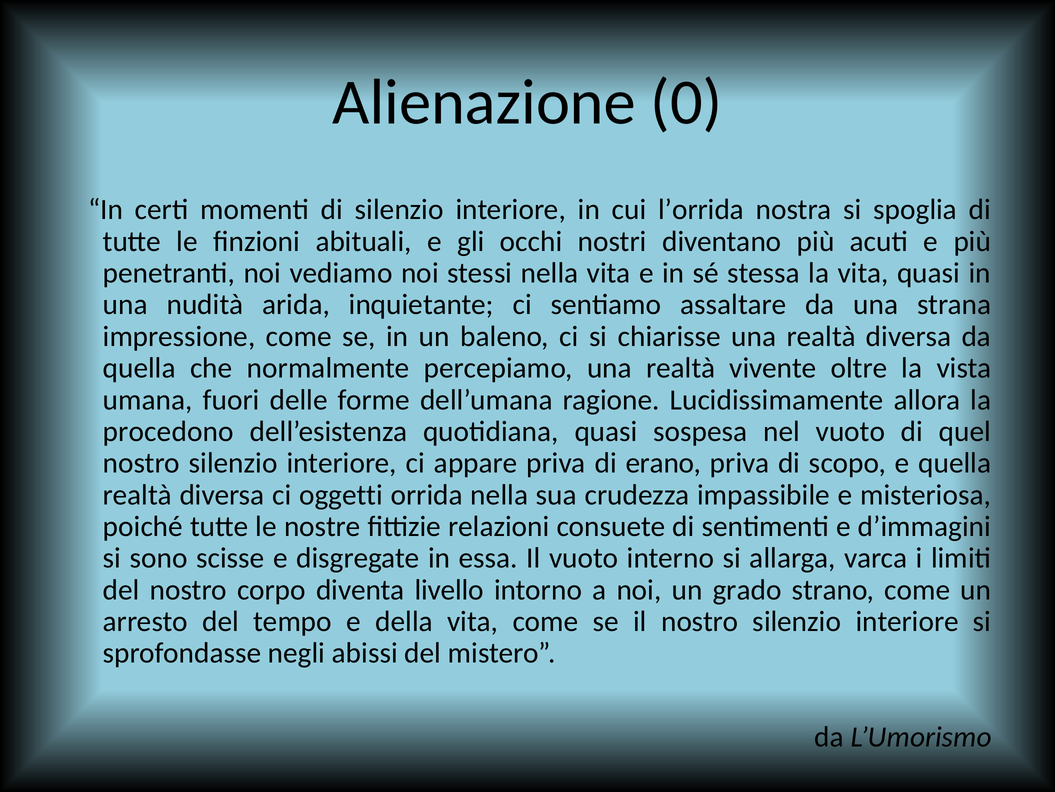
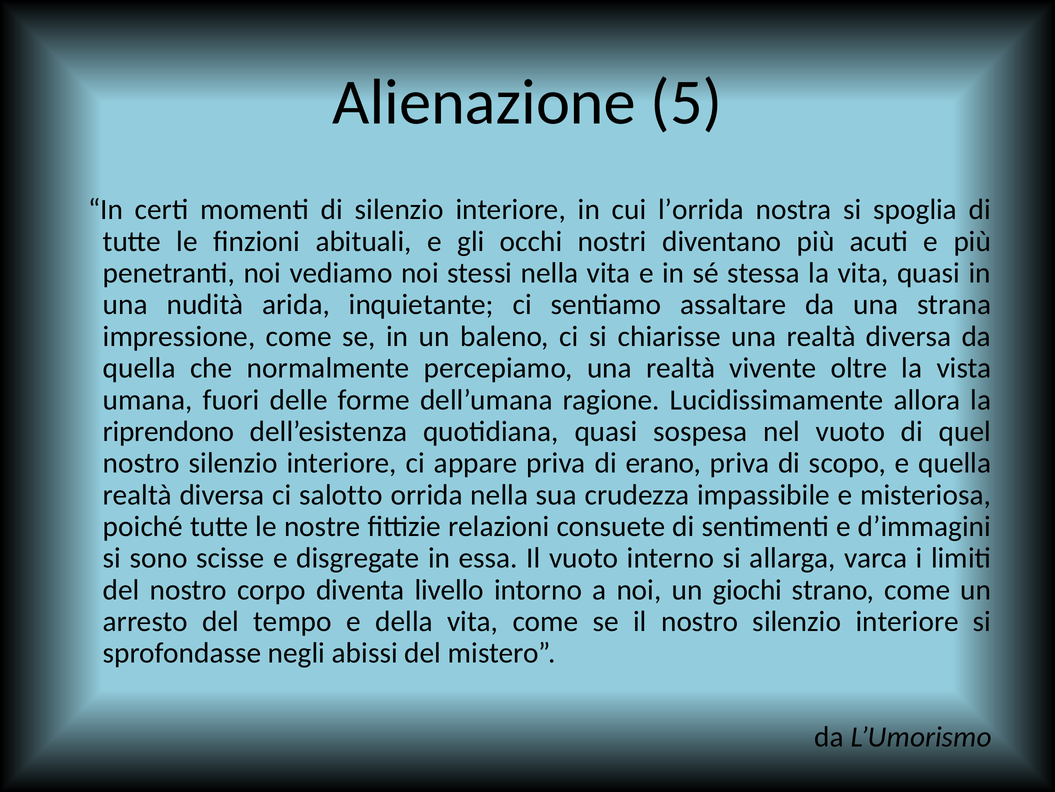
0: 0 -> 5
procedono: procedono -> riprendono
oggetti: oggetti -> salotto
grado: grado -> giochi
